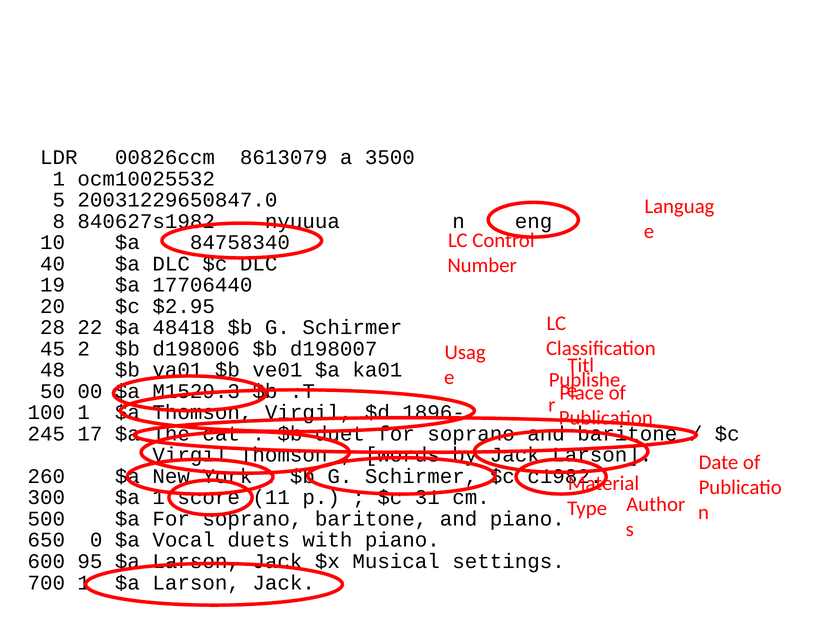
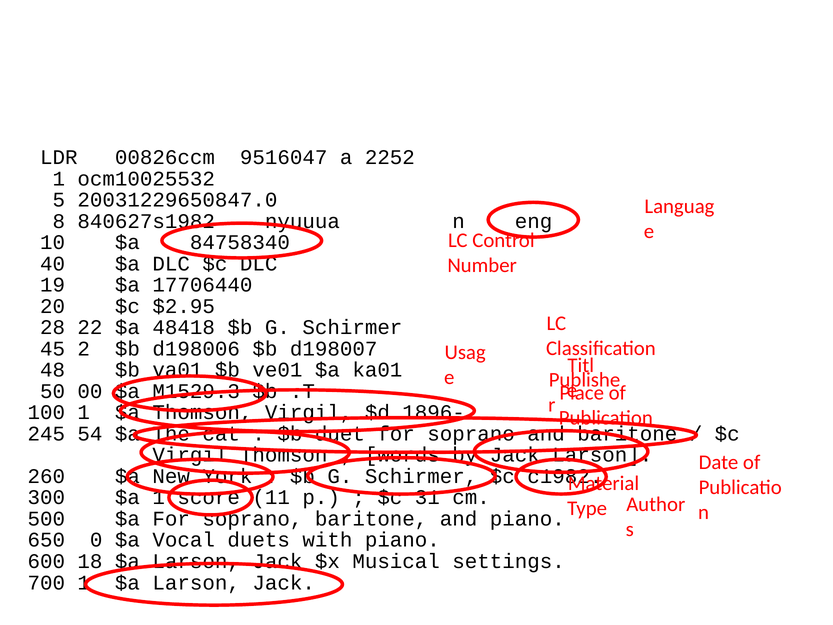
8613079: 8613079 -> 9516047
3500: 3500 -> 2252
17: 17 -> 54
95: 95 -> 18
